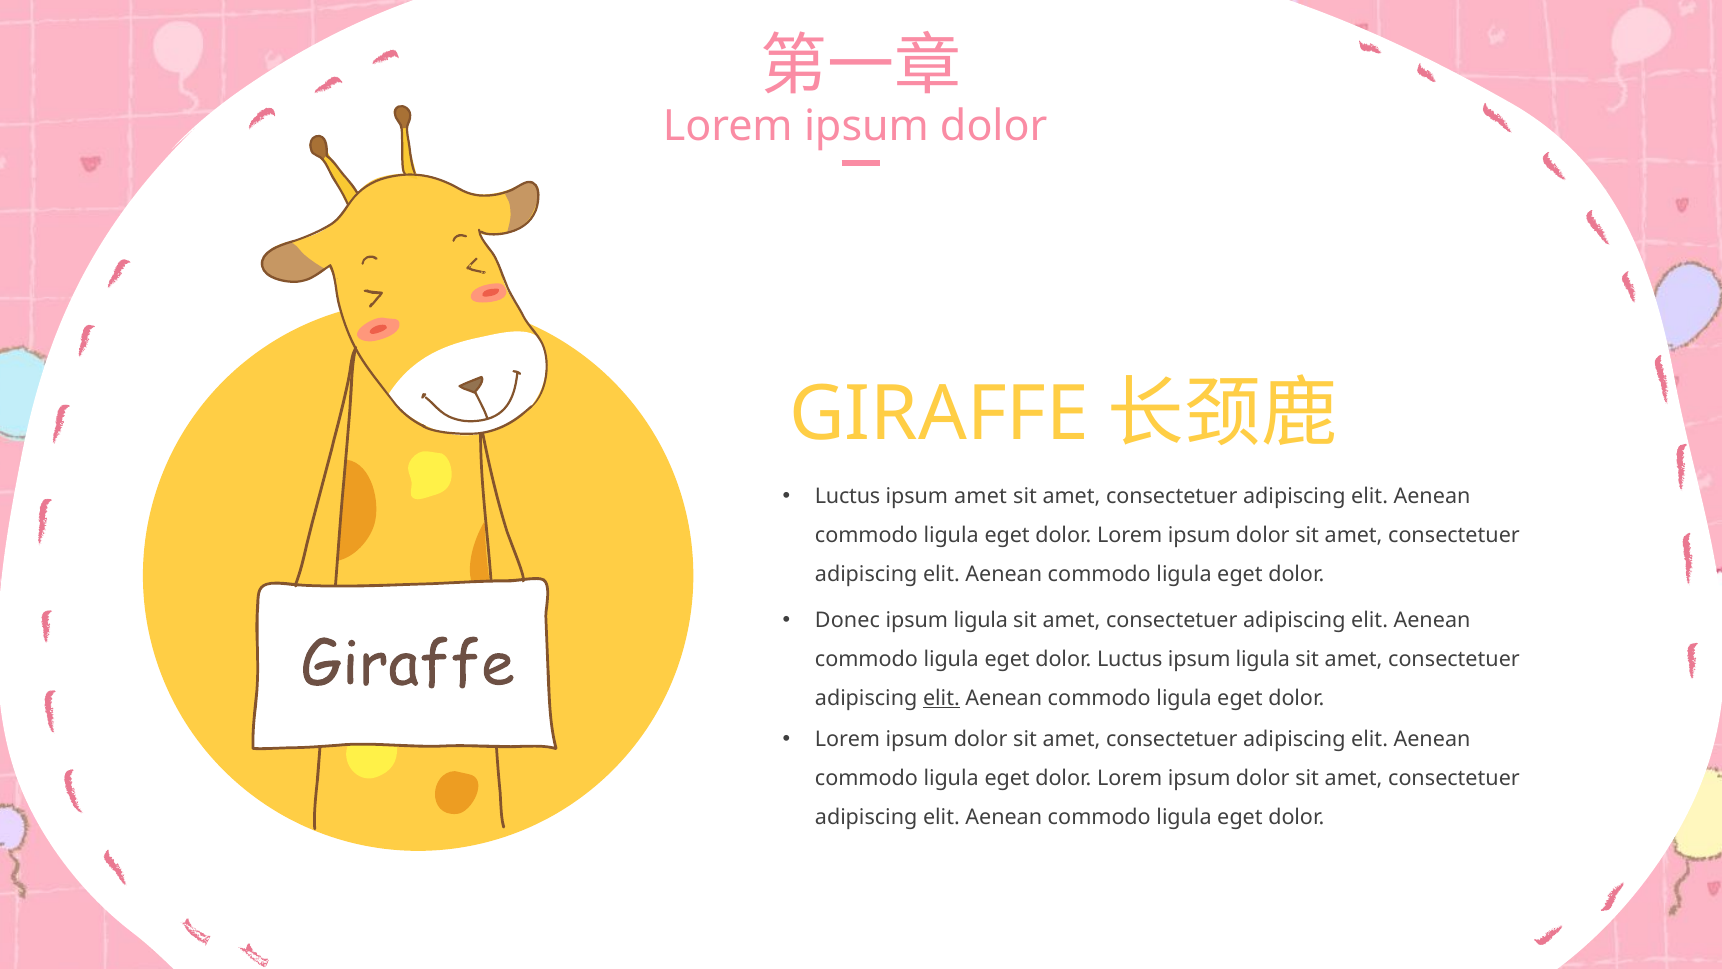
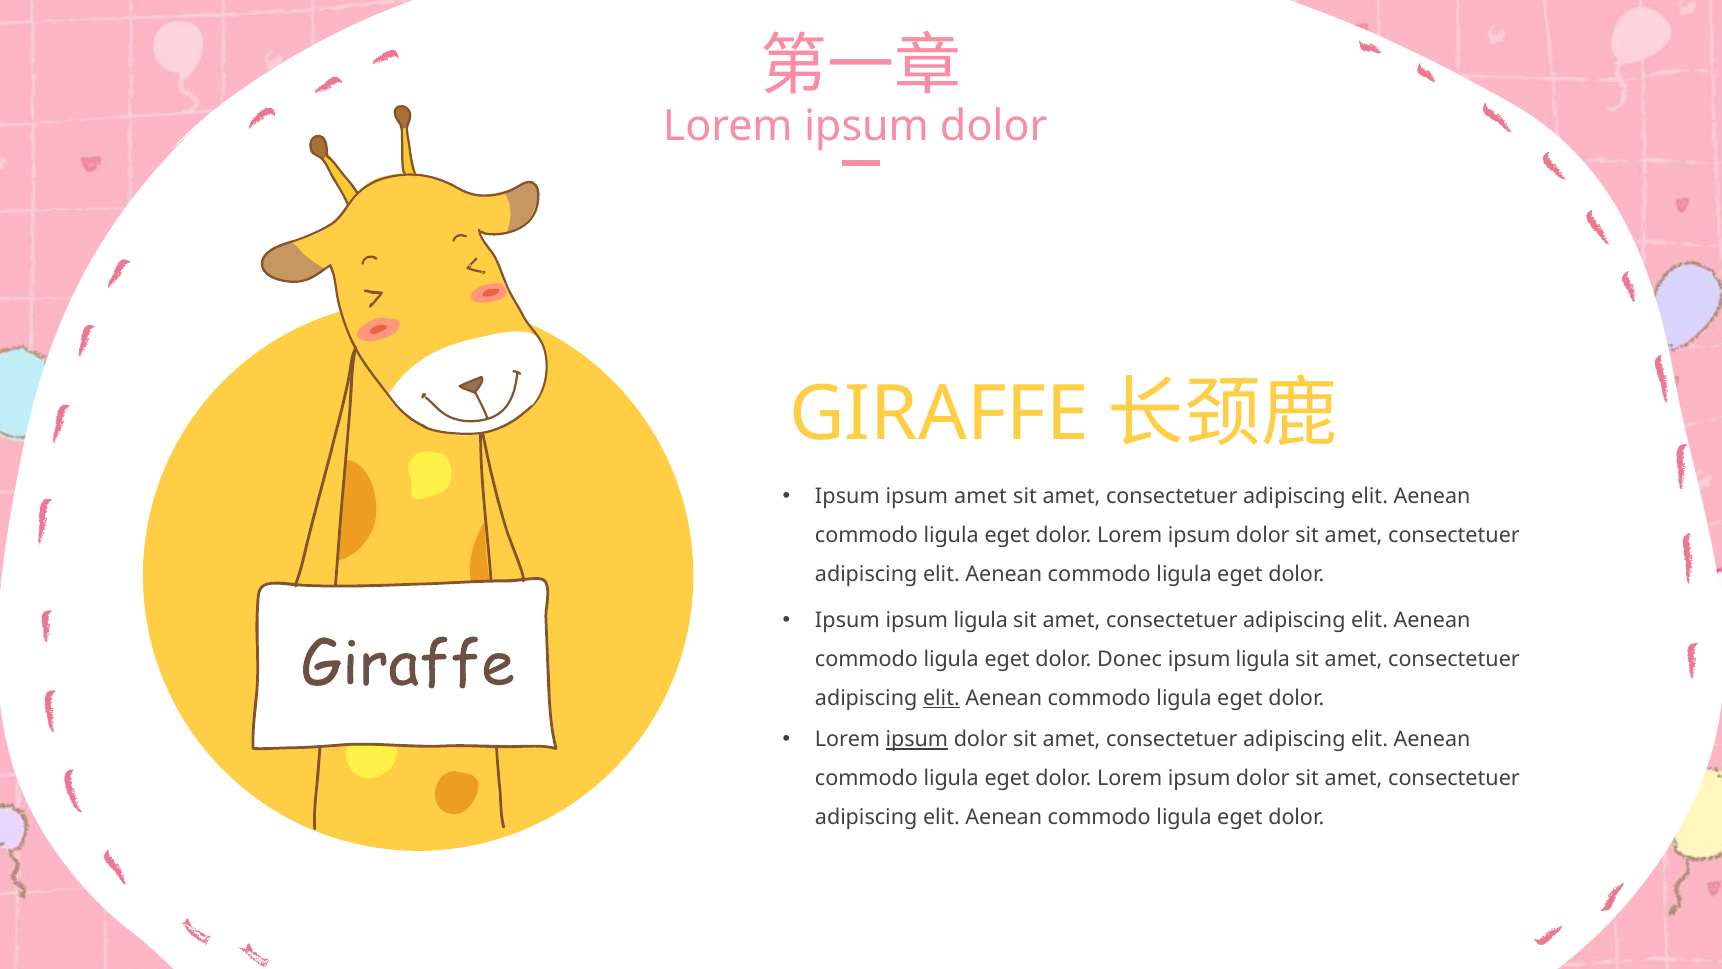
Luctus at (848, 496): Luctus -> Ipsum
Donec at (847, 620): Donec -> Ipsum
dolor Luctus: Luctus -> Donec
ipsum at (917, 739) underline: none -> present
